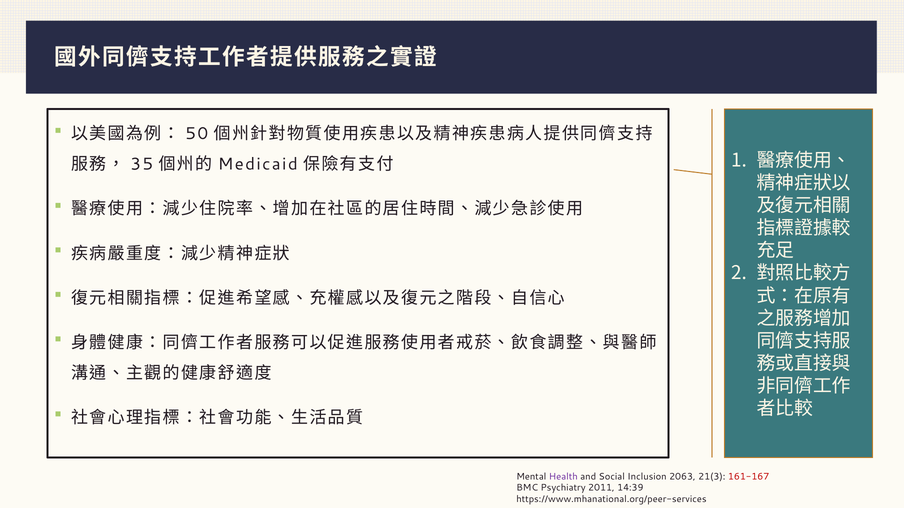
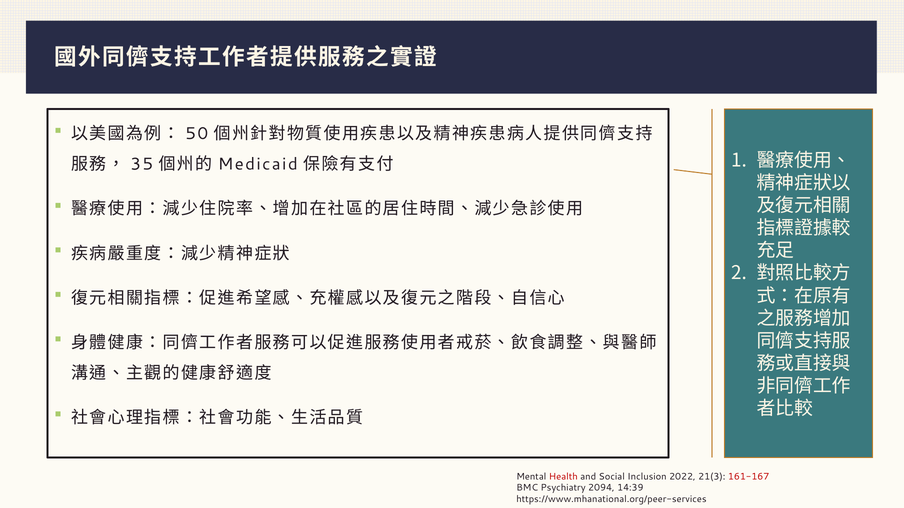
Health colour: purple -> red
2063: 2063 -> 2022
2011: 2011 -> 2094
